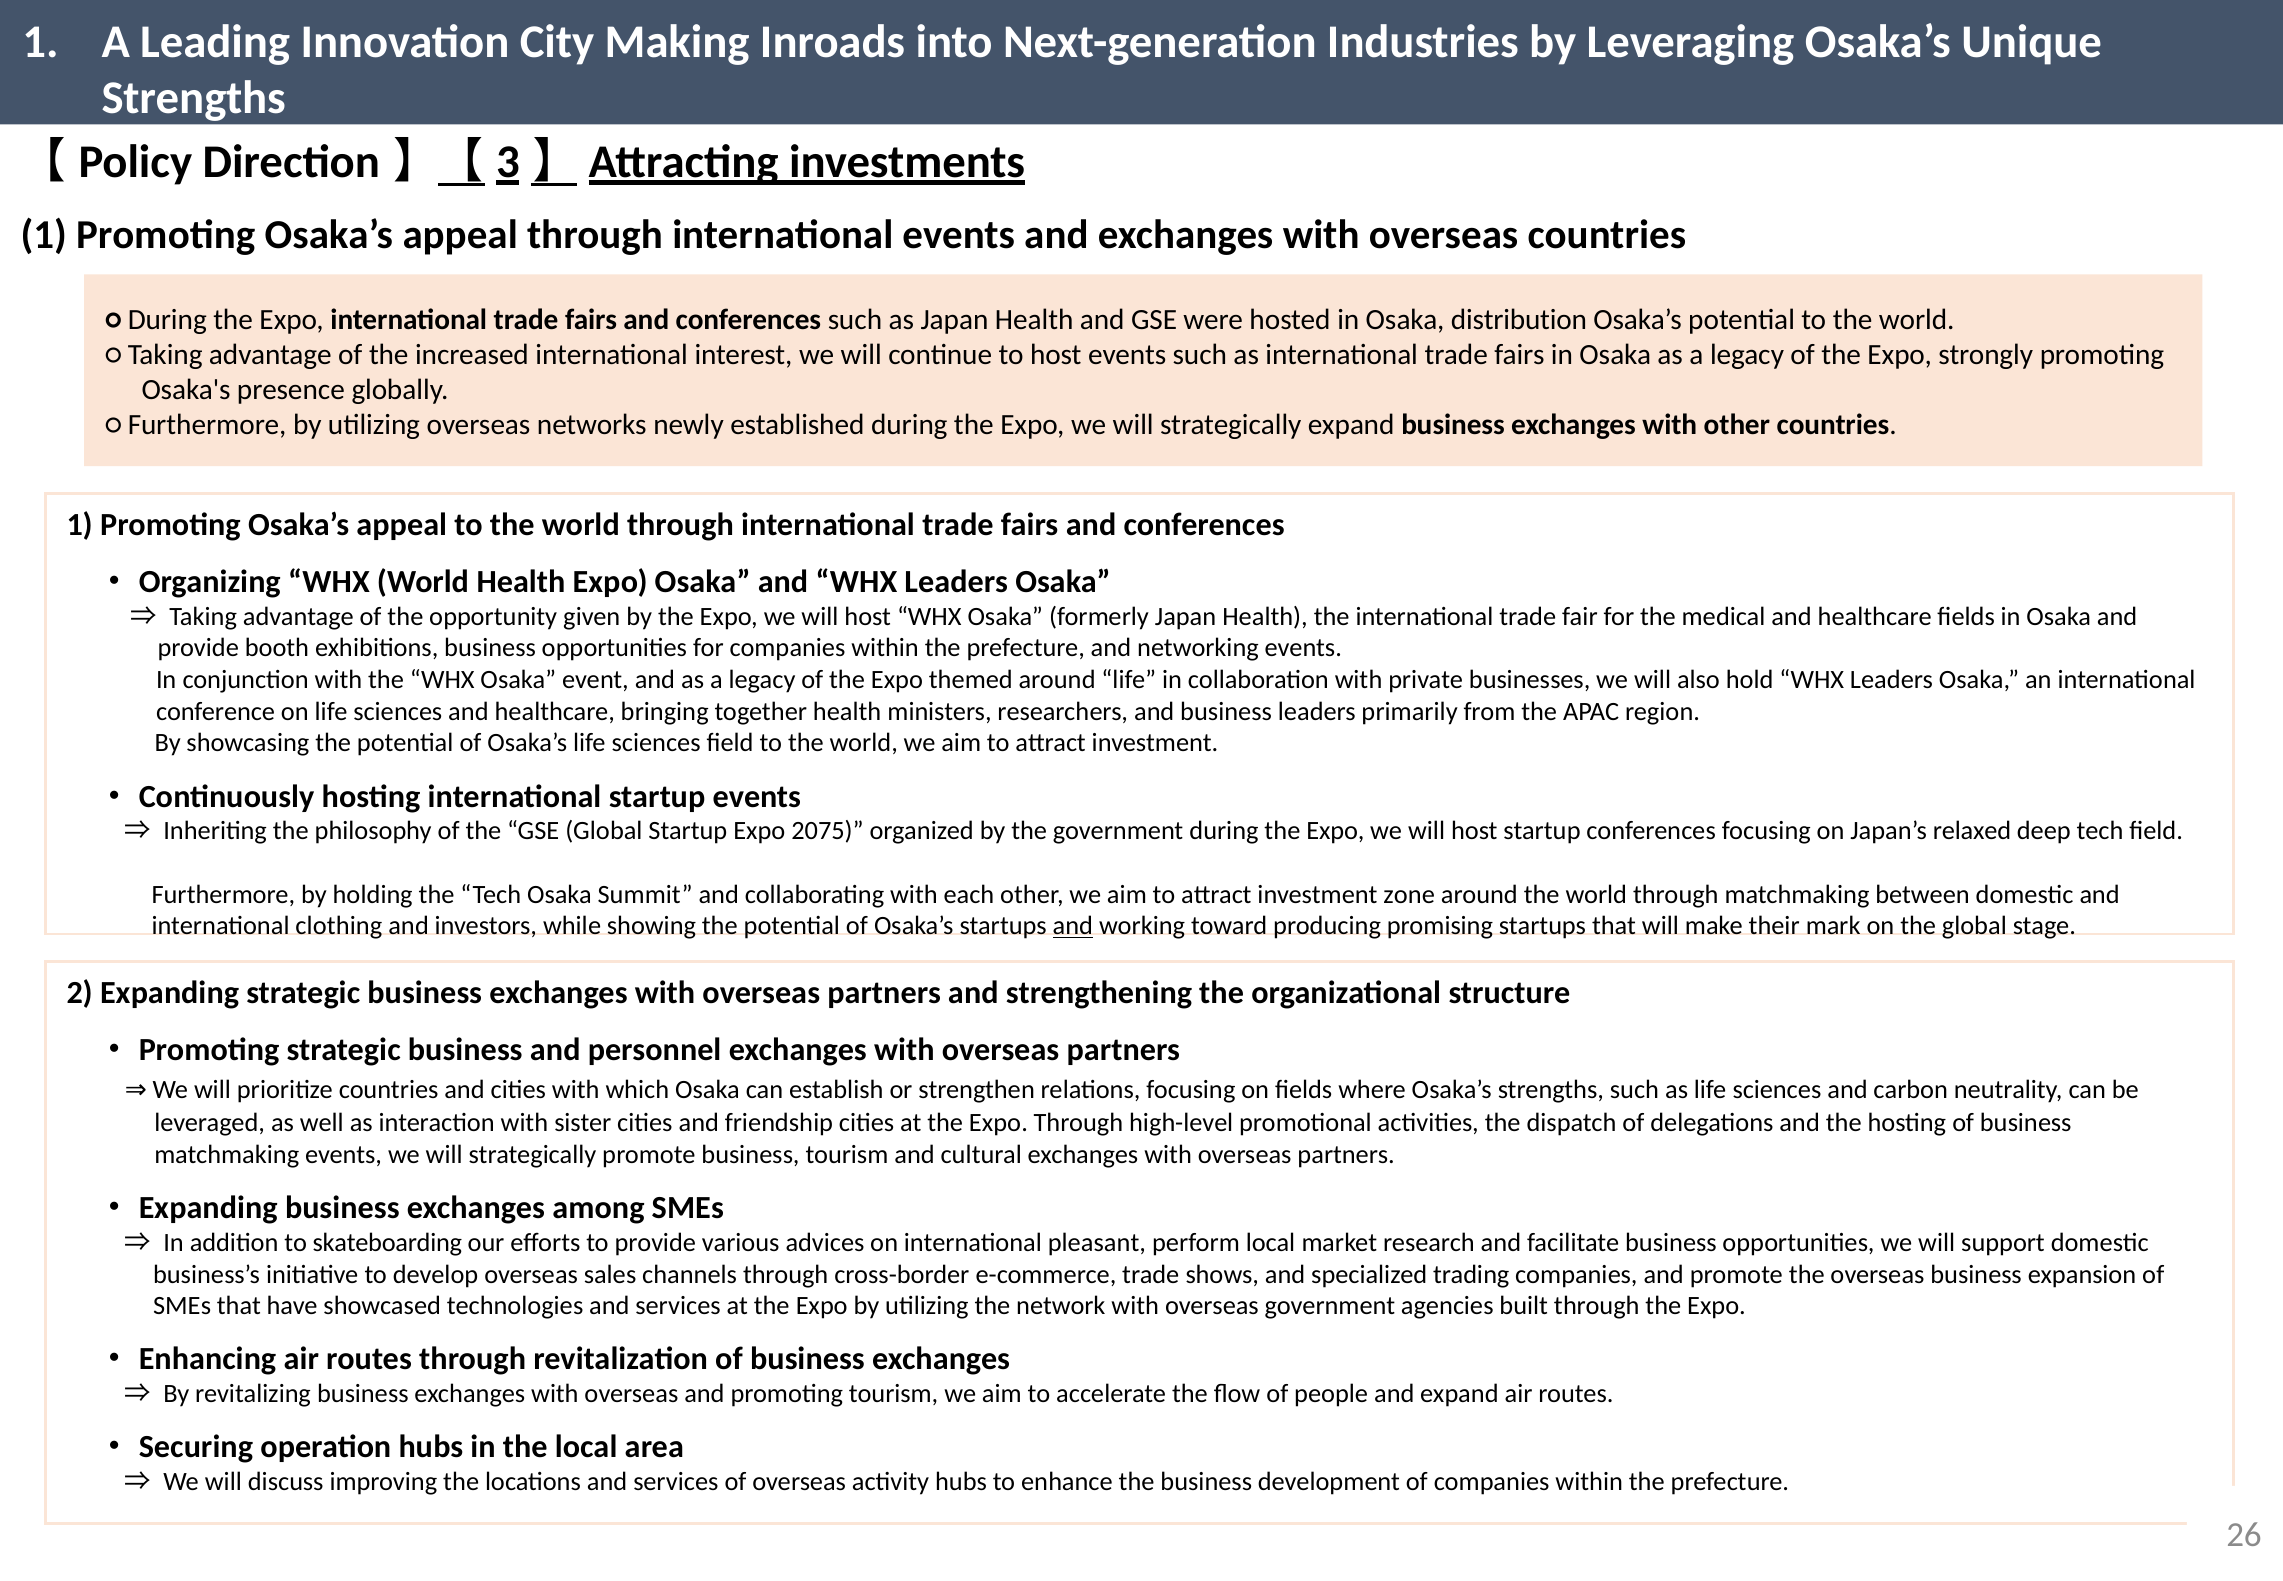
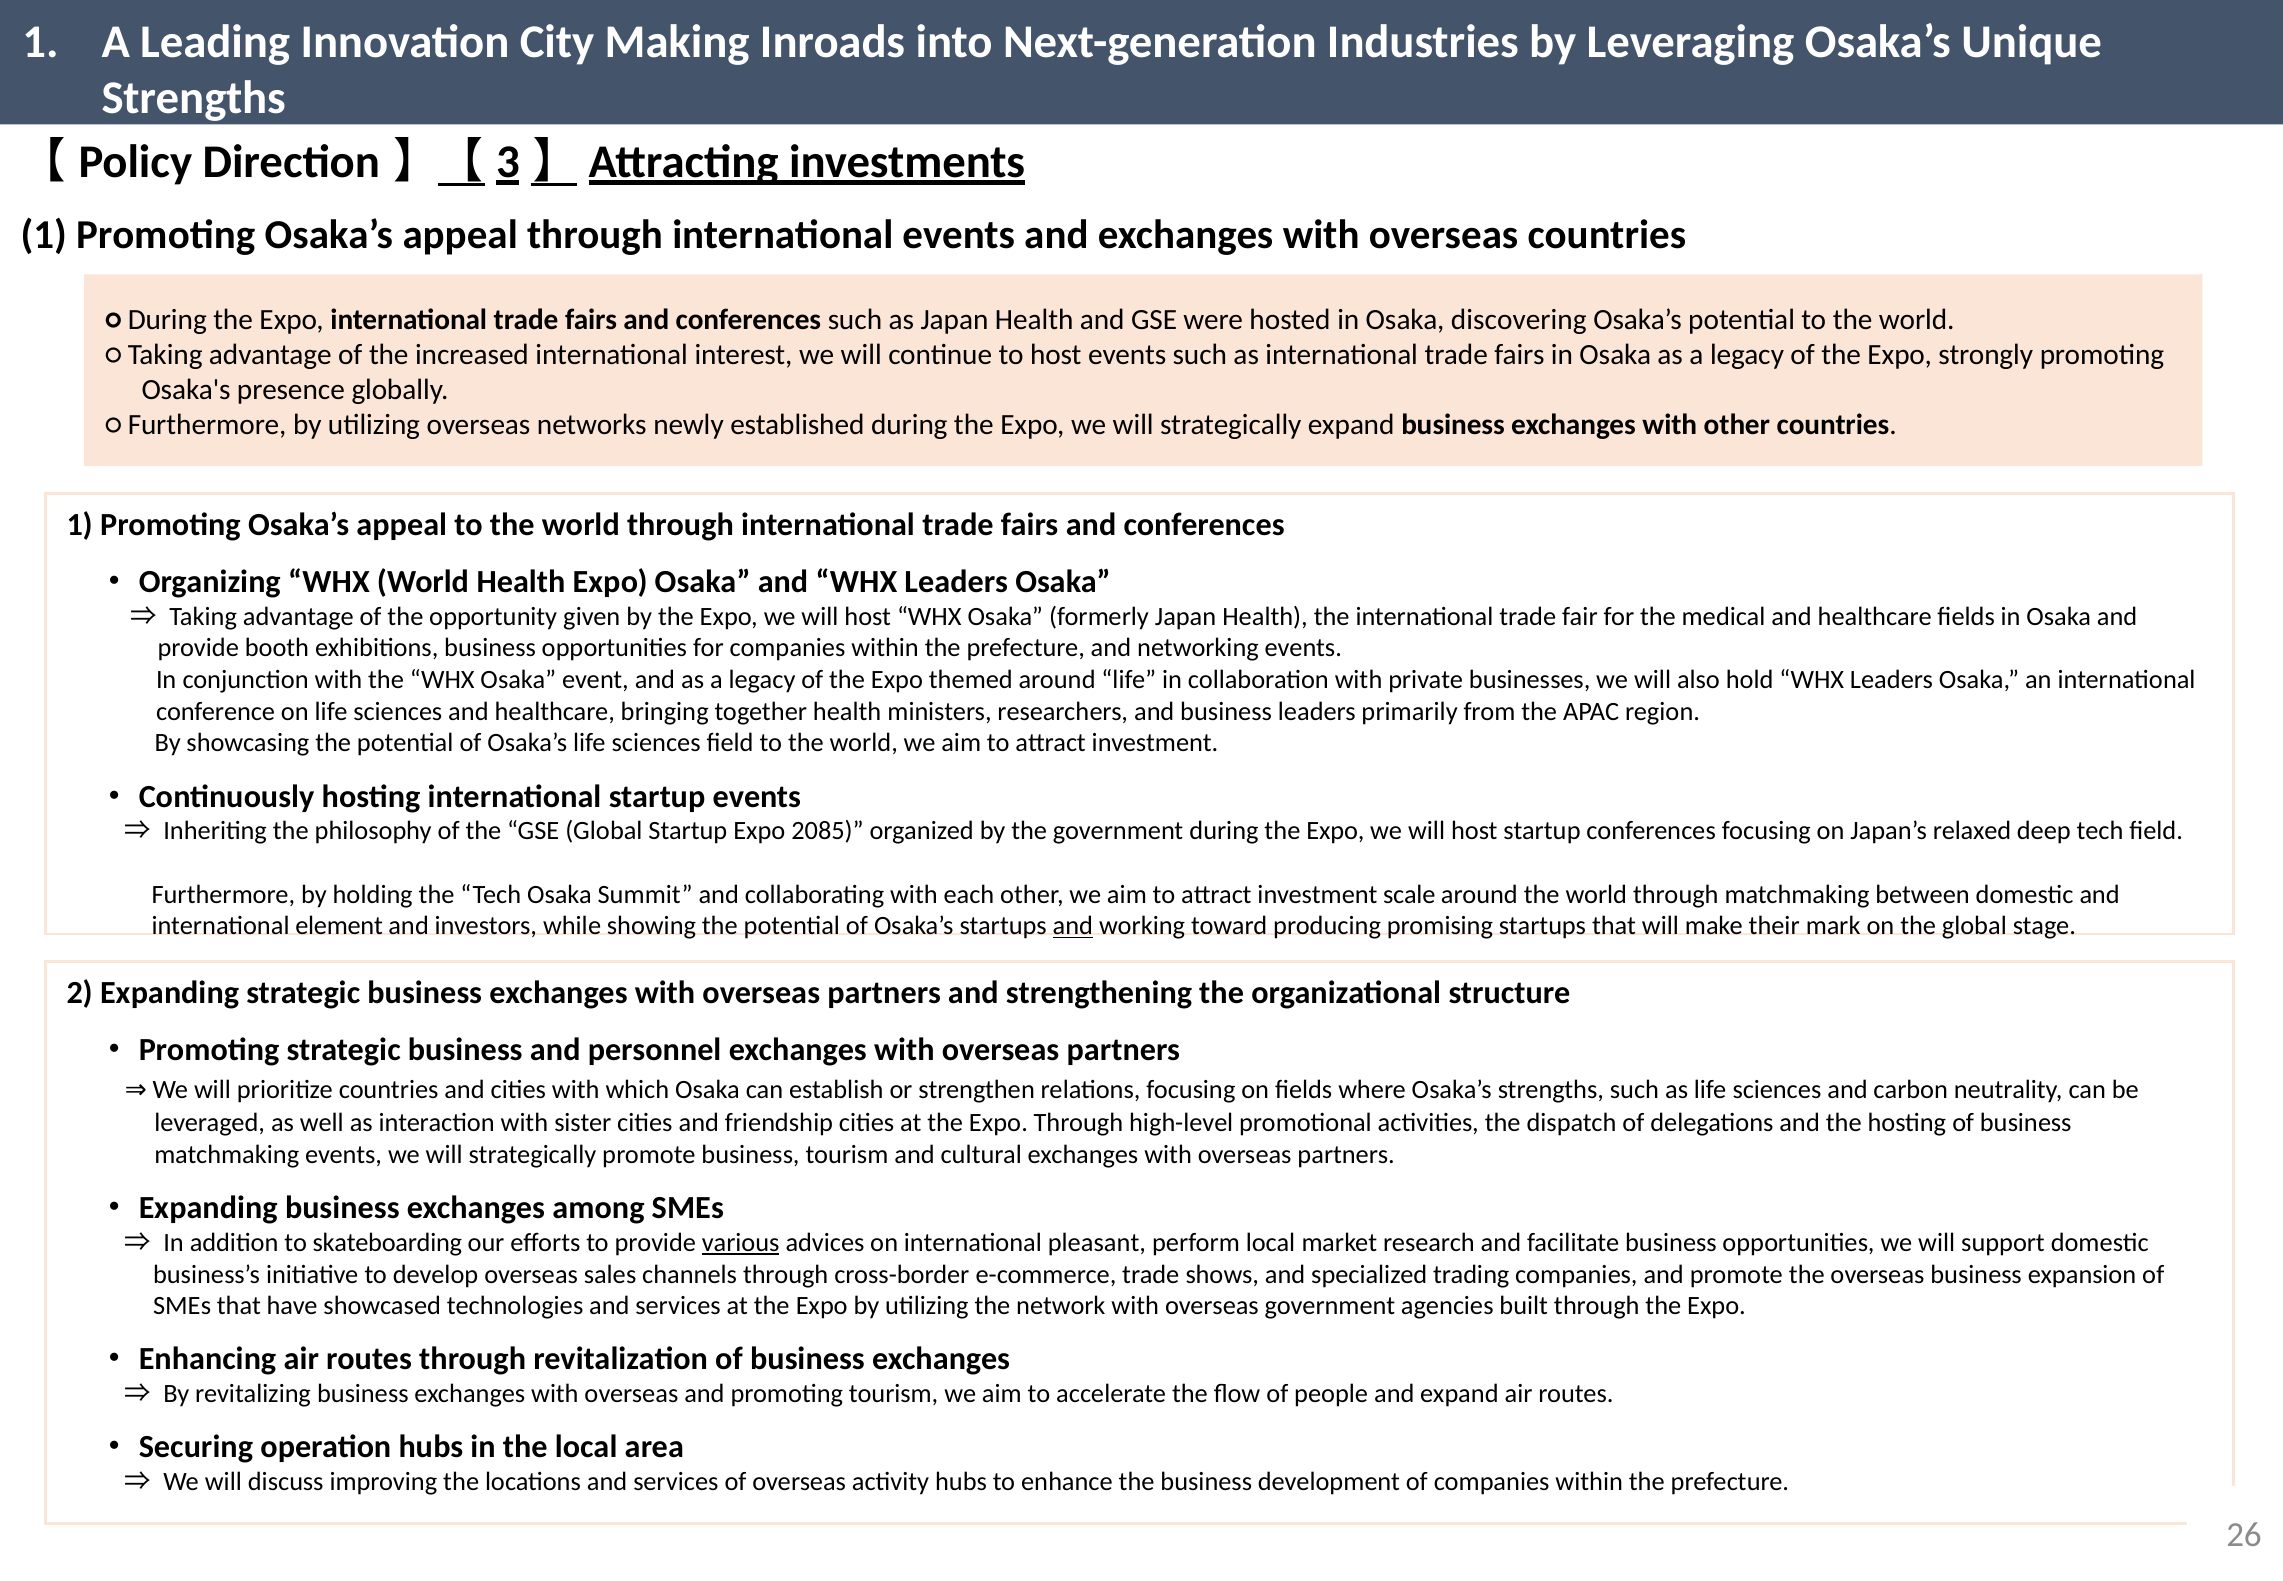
distribution: distribution -> discovering
2075: 2075 -> 2085
zone: zone -> scale
clothing: clothing -> element
various underline: none -> present
